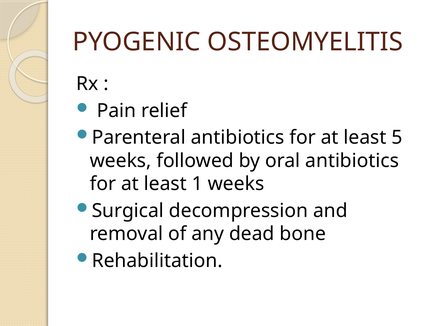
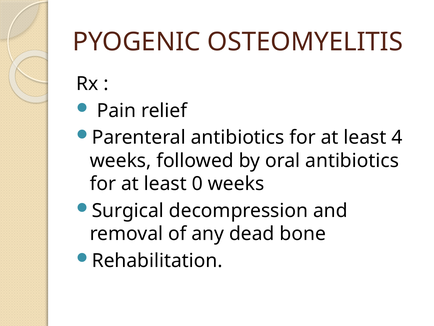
5: 5 -> 4
1: 1 -> 0
